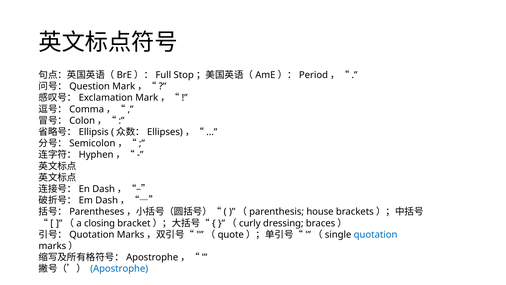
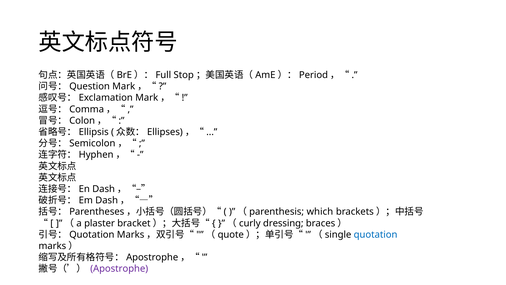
house: house -> which
closing: closing -> plaster
Apostrophe colour: blue -> purple
